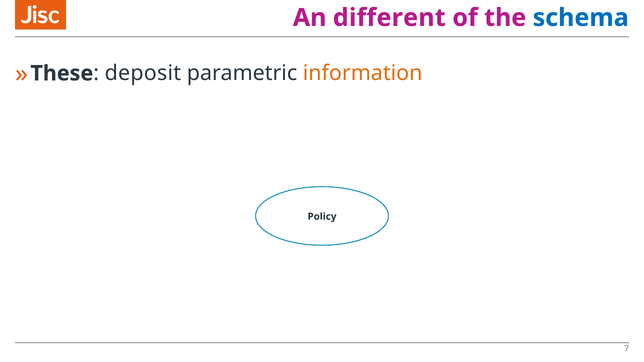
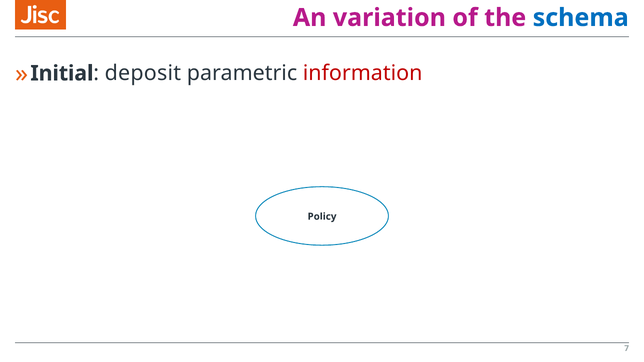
different: different -> variation
These: These -> Initial
information colour: orange -> red
